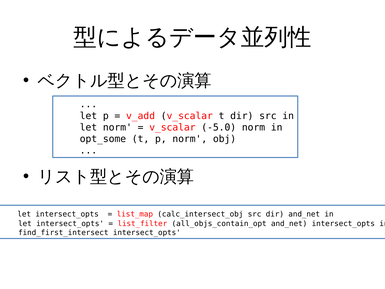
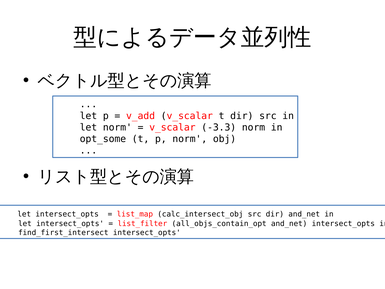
-5.0: -5.0 -> -3.3
